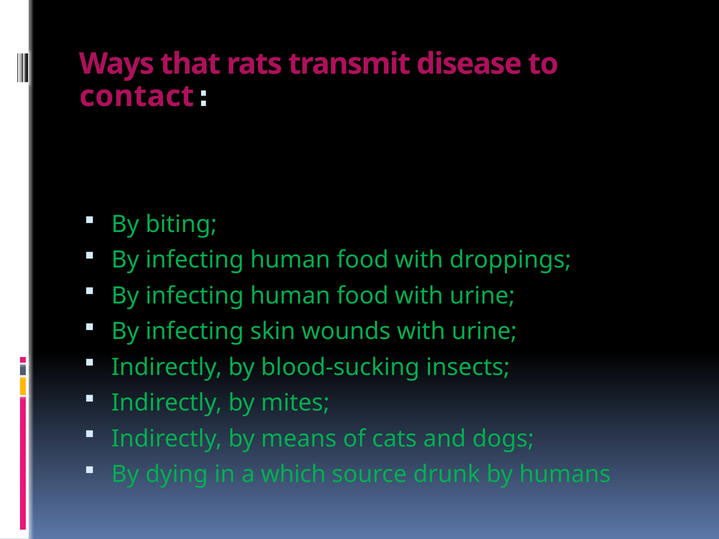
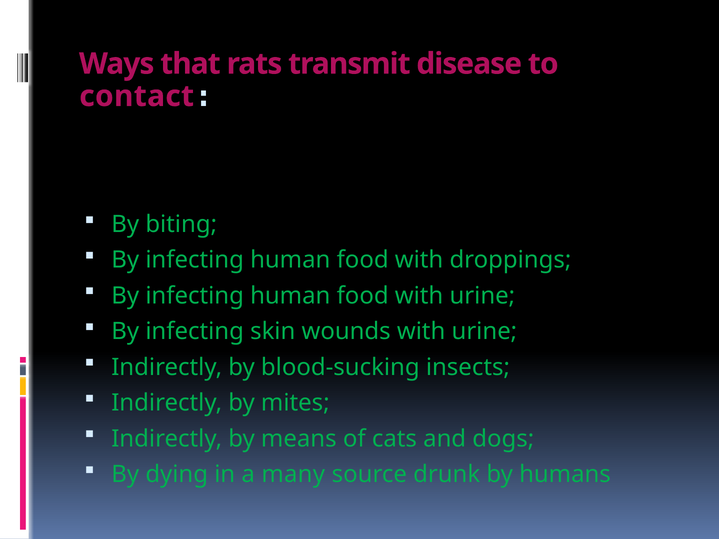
which: which -> many
